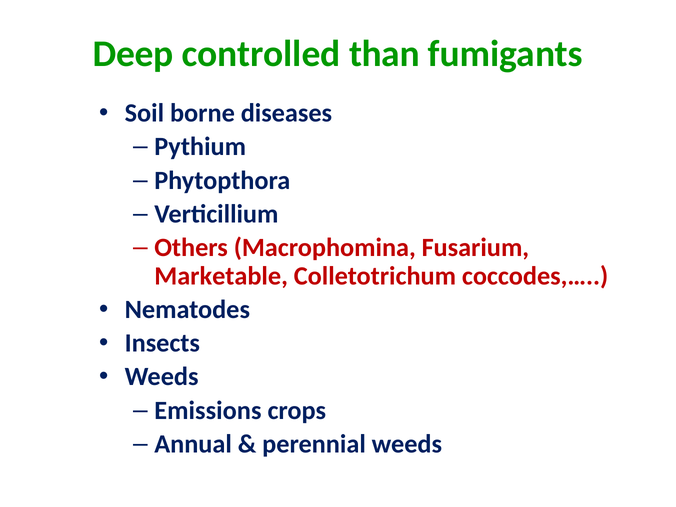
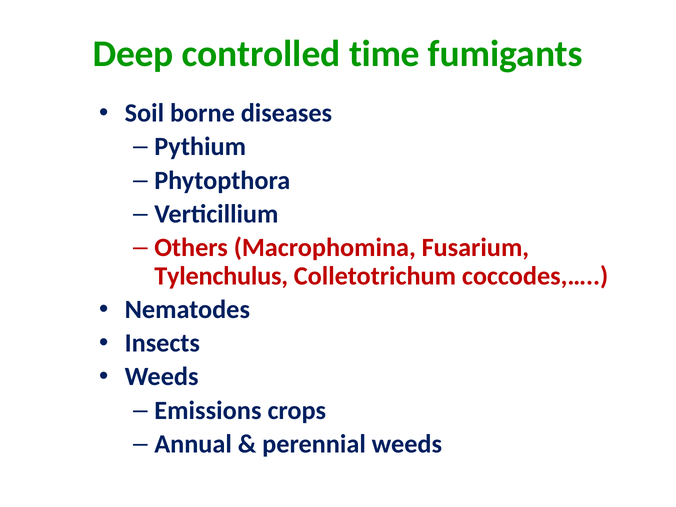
than: than -> time
Marketable: Marketable -> Tylenchulus
